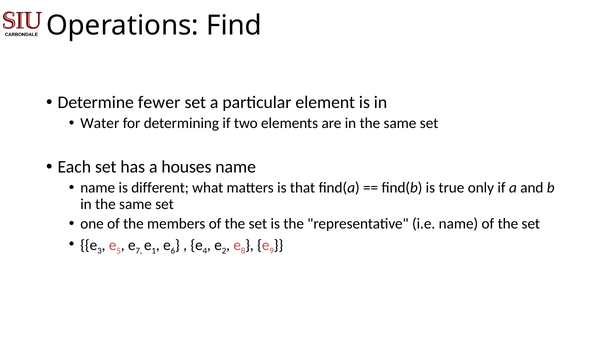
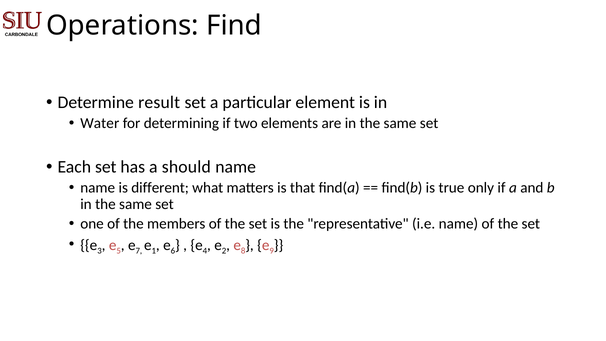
fewer: fewer -> result
houses: houses -> should
